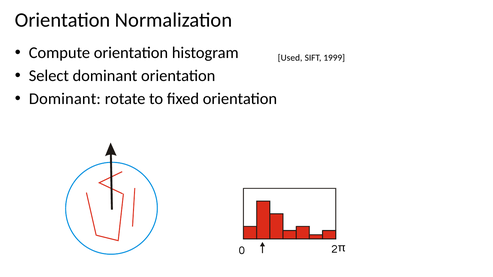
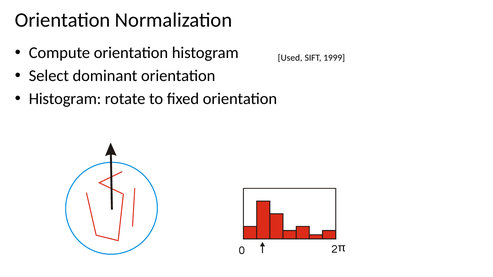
Dominant at (65, 99): Dominant -> Histogram
